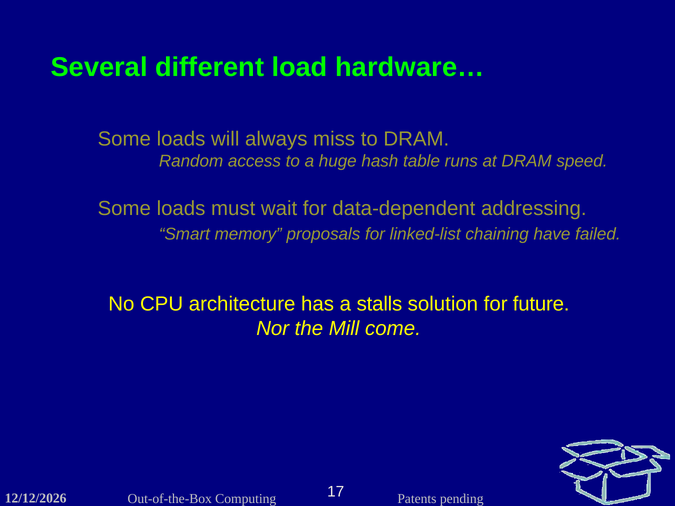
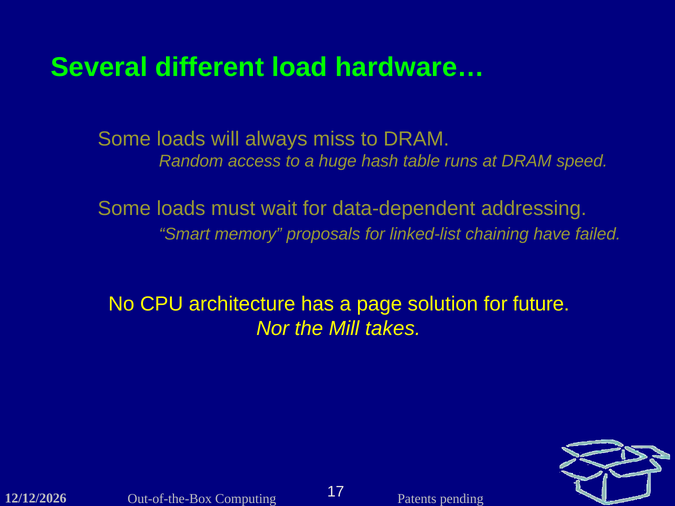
stalls: stalls -> page
come: come -> takes
